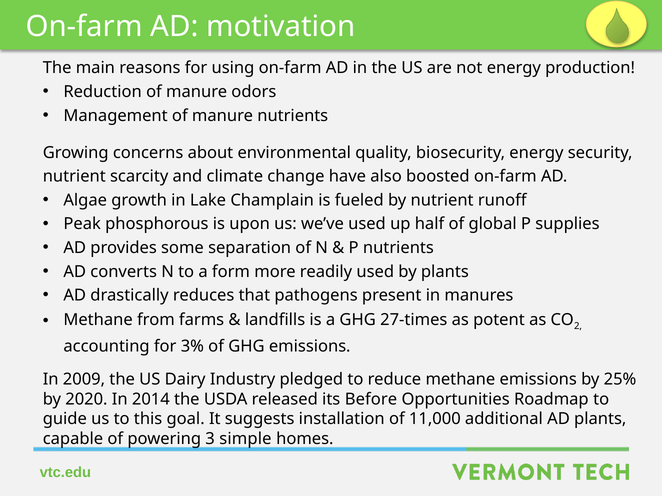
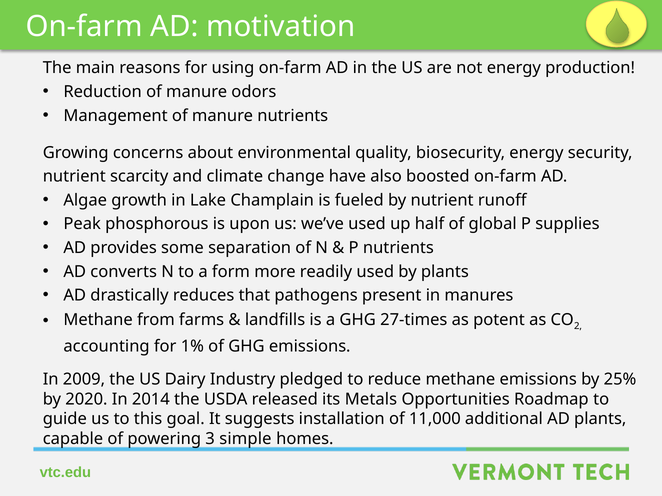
3%: 3% -> 1%
Before: Before -> Metals
